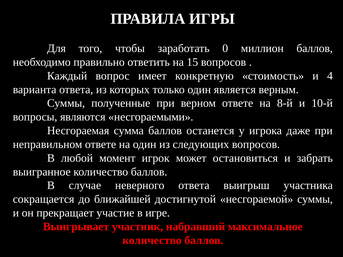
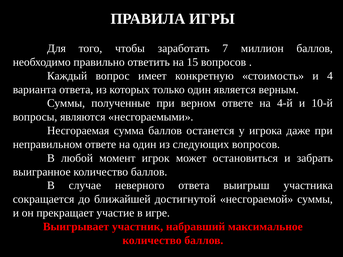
0: 0 -> 7
8-й: 8-й -> 4-й
